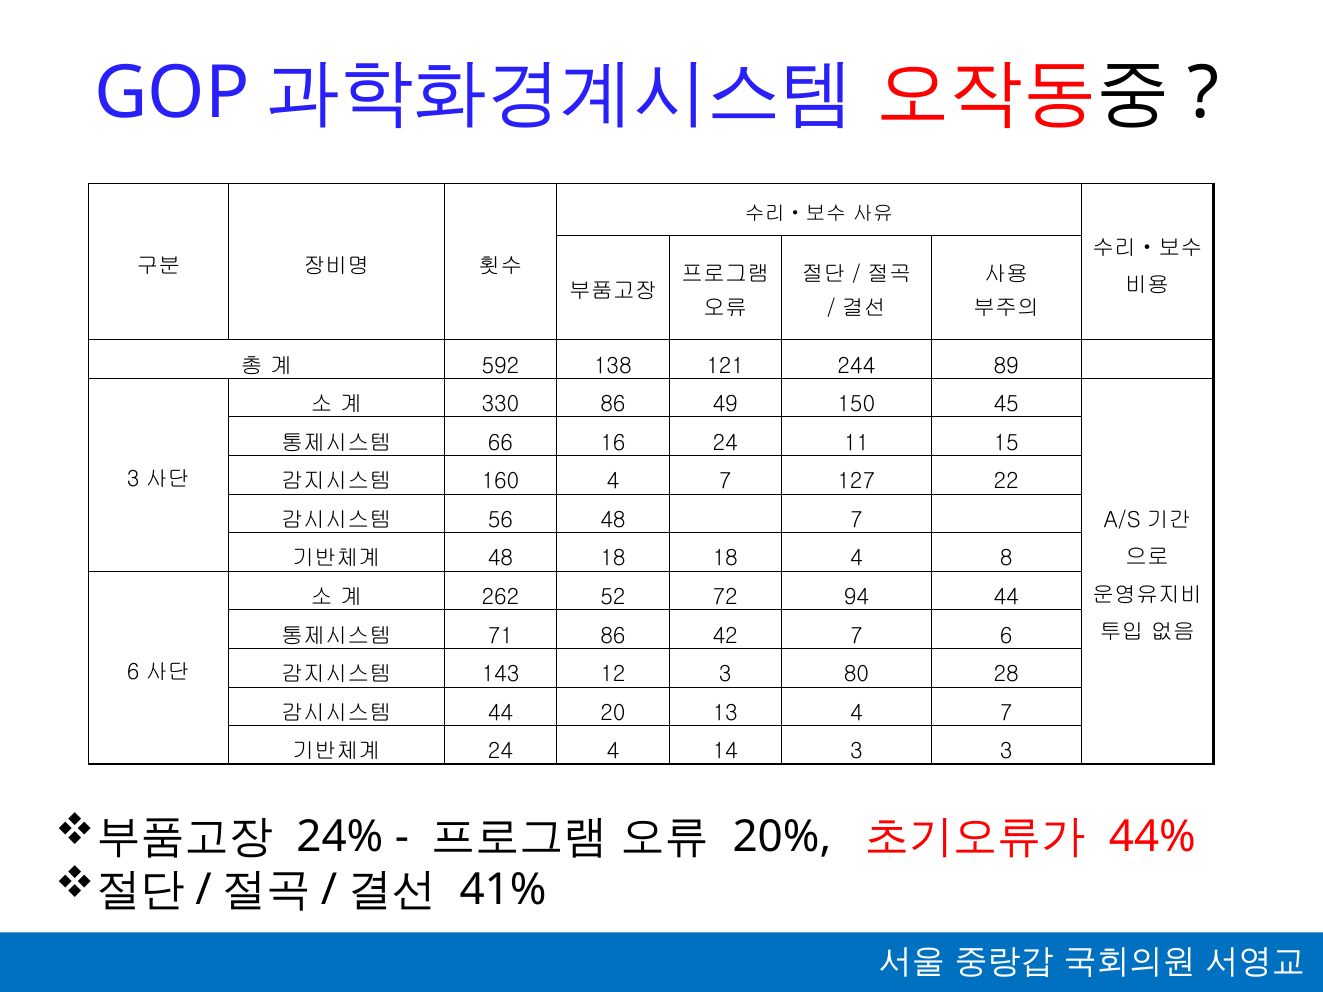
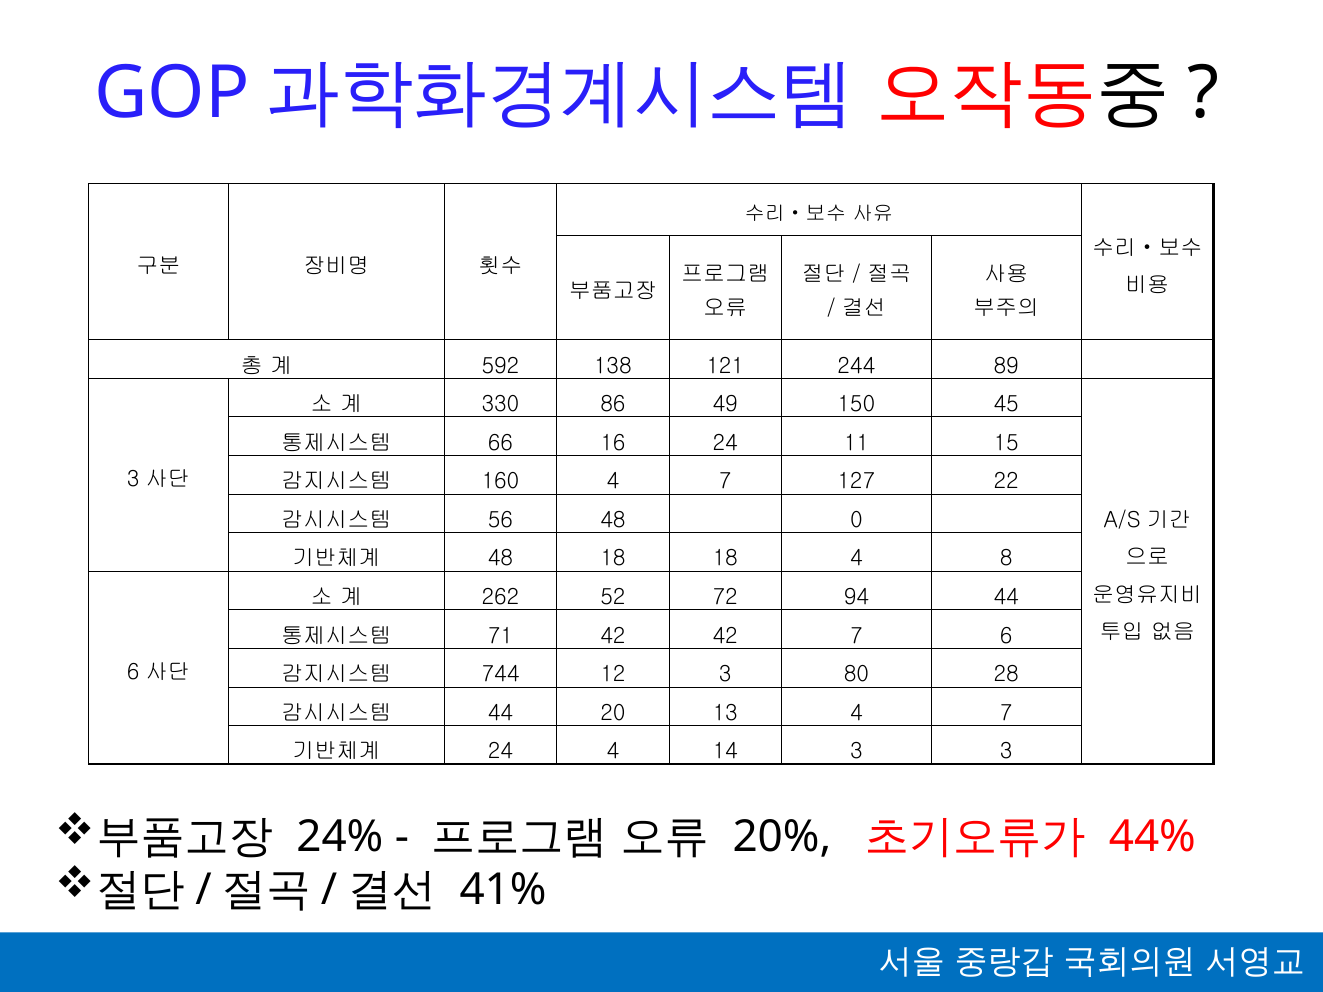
48 7: 7 -> 0
71 86: 86 -> 42
143: 143 -> 744
